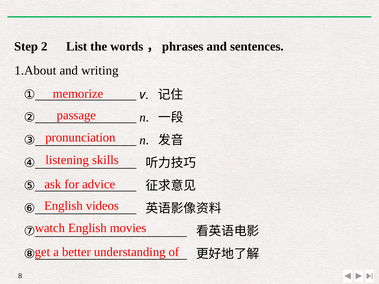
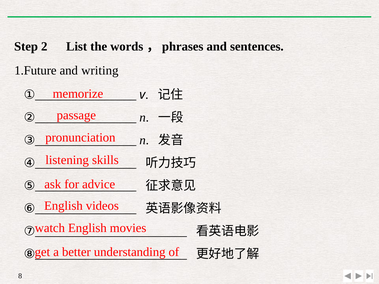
1.About: 1.About -> 1.Future
